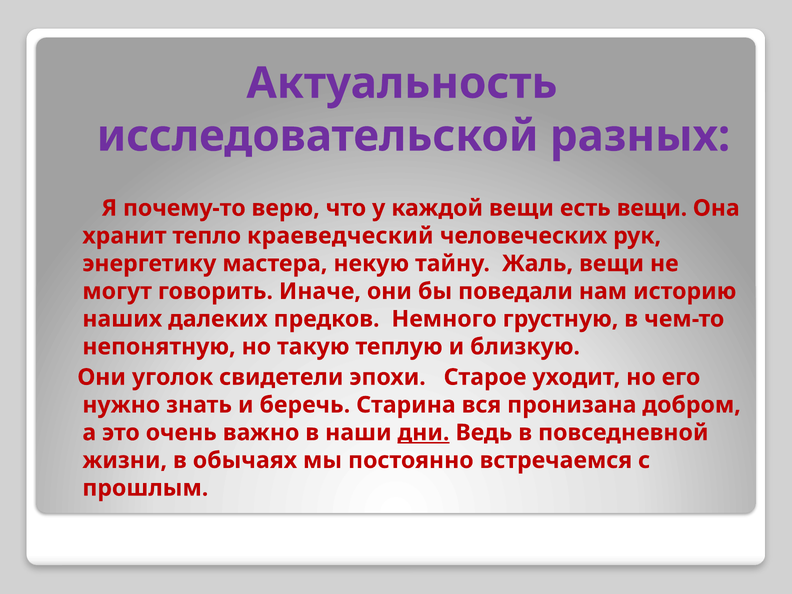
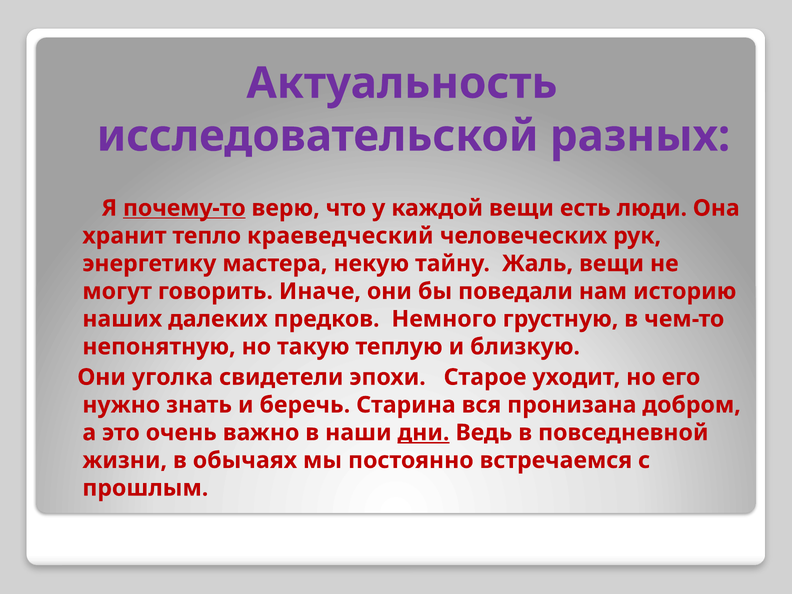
почему-то underline: none -> present
есть вещи: вещи -> люди
уголок: уголок -> уголка
